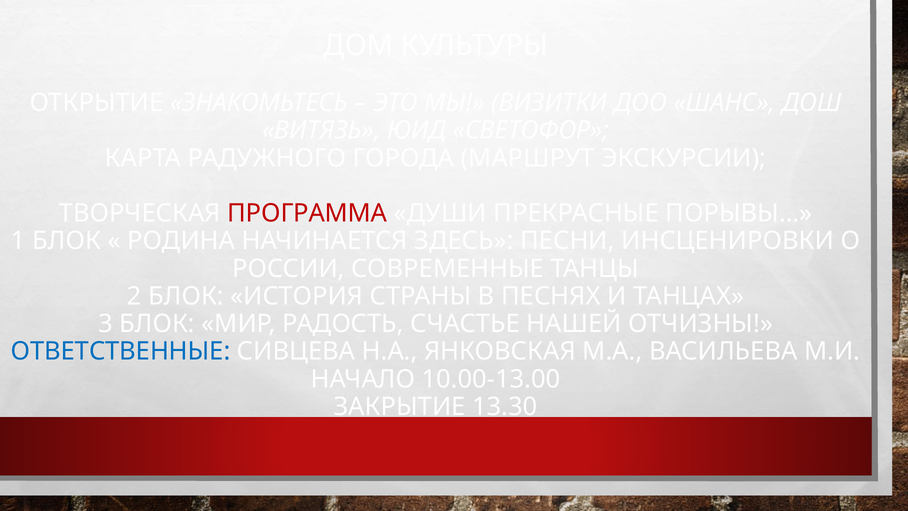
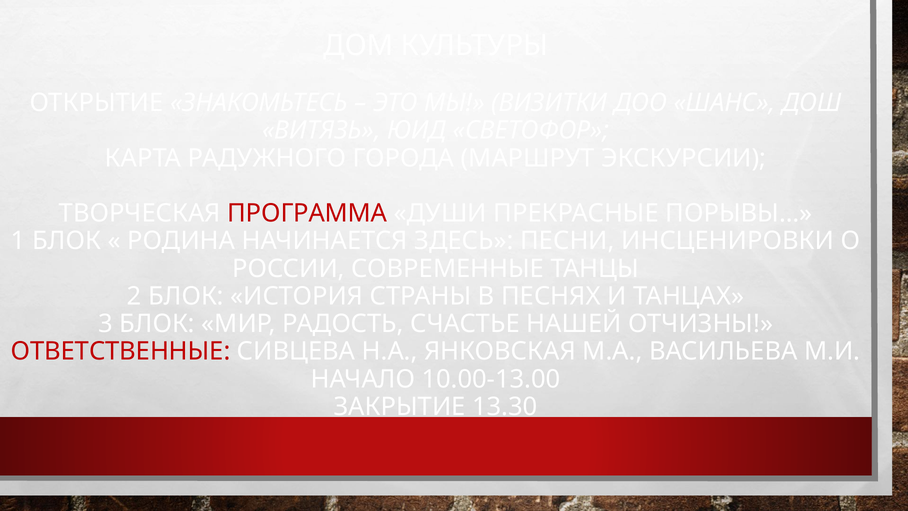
ОТВЕТСТВЕННЫЕ colour: blue -> red
